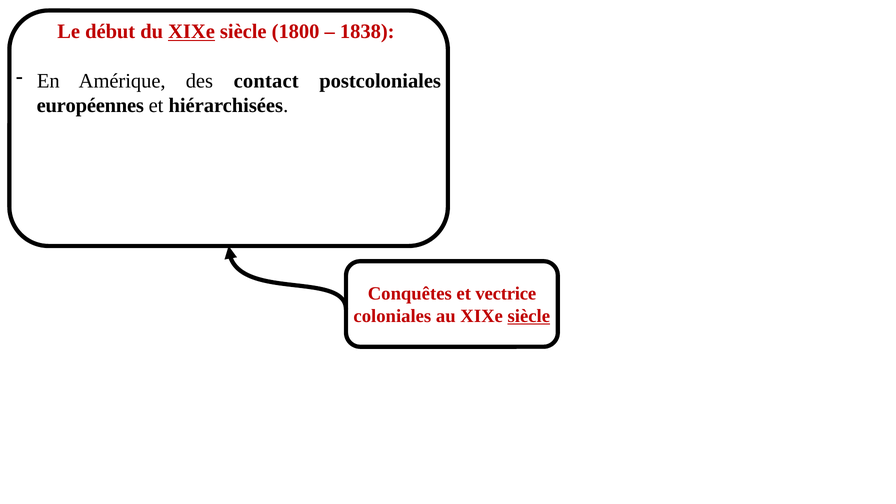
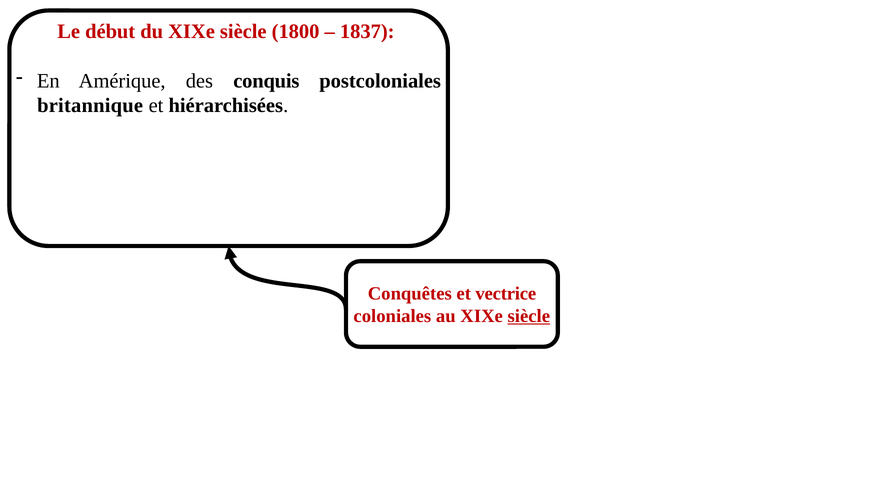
XIXe at (192, 32) underline: present -> none
1838: 1838 -> 1837
contact: contact -> conquis
européennes: européennes -> britannique
